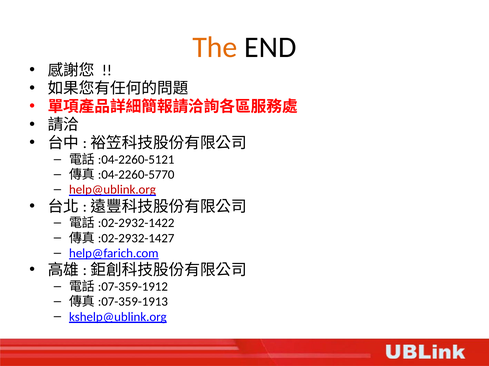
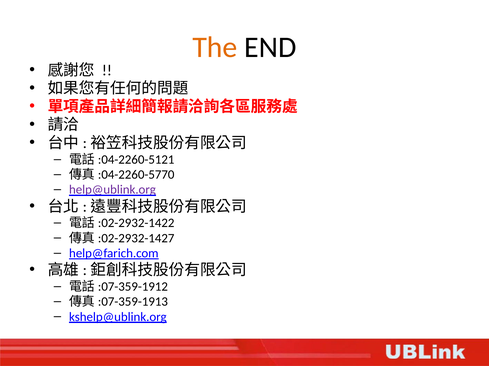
help@ublink.org colour: red -> purple
